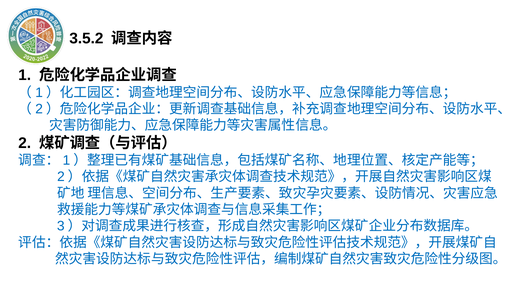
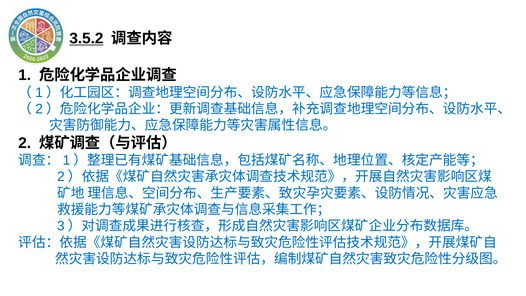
3.5.2 underline: none -> present
